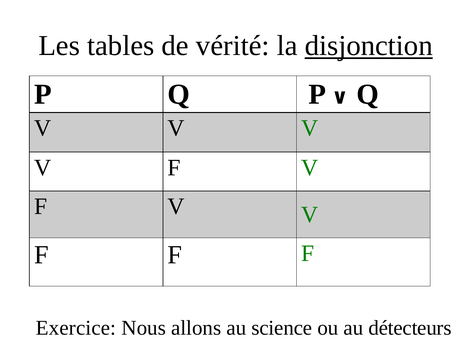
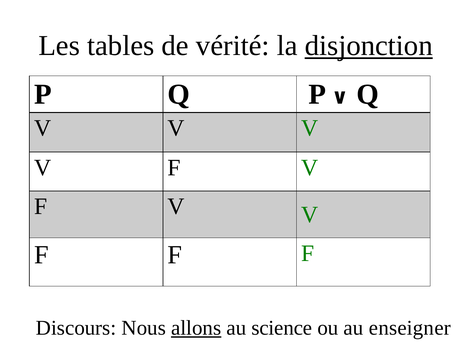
Exercice: Exercice -> Discours
allons underline: none -> present
détecteurs: détecteurs -> enseigner
